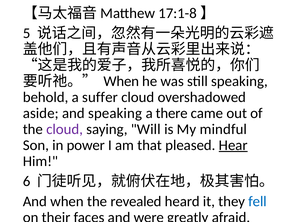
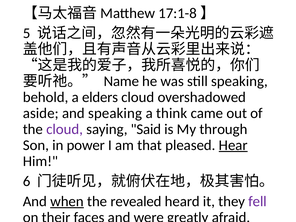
When at (121, 81): When -> Name
suffer: suffer -> elders
there: there -> think
Will: Will -> Said
mindful: mindful -> through
when at (67, 201) underline: none -> present
fell colour: blue -> purple
